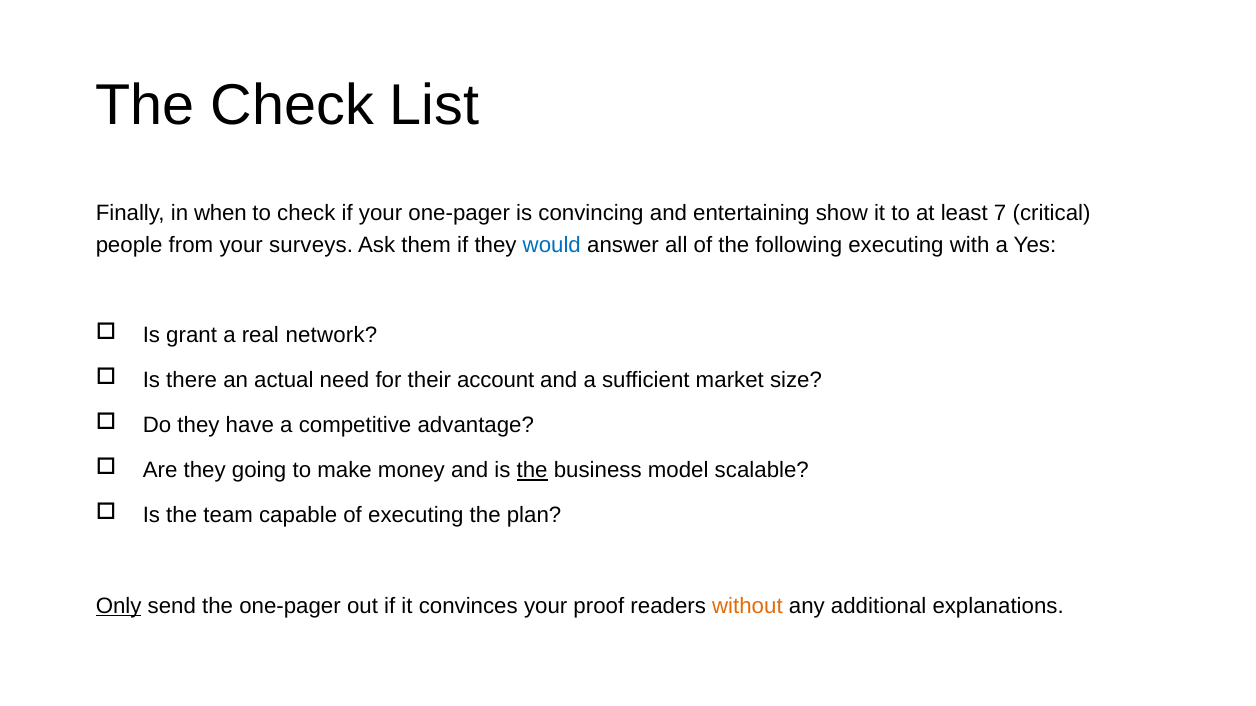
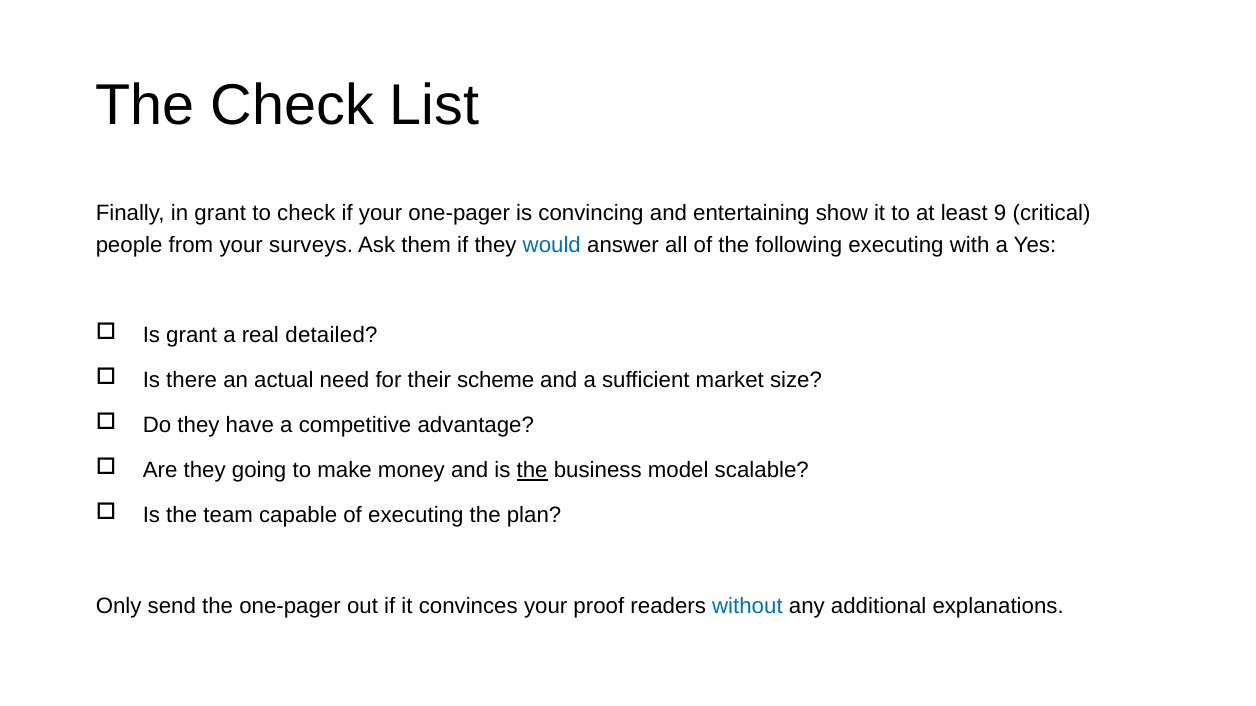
in when: when -> grant
7: 7 -> 9
network: network -> detailed
account: account -> scheme
Only underline: present -> none
without colour: orange -> blue
